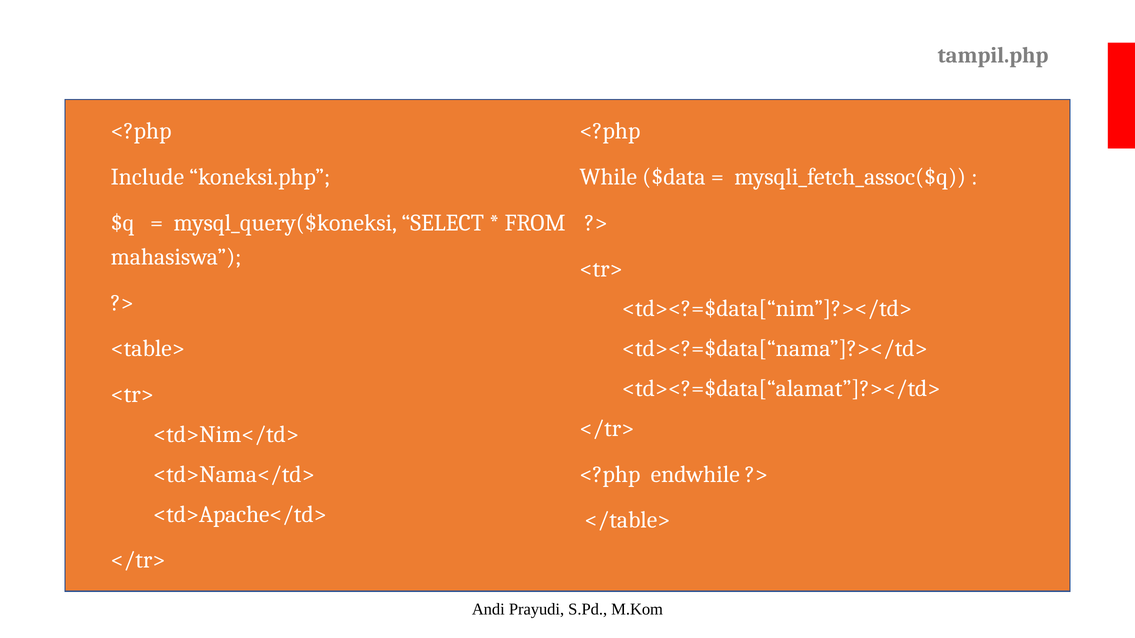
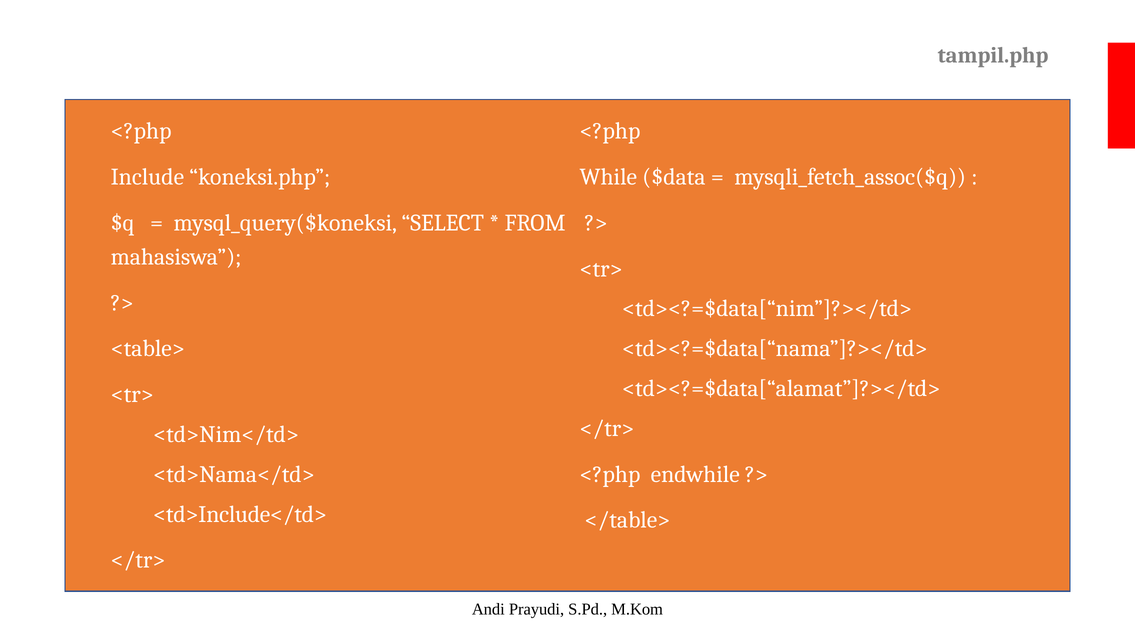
<td>Apache</td>: <td>Apache</td> -> <td>Include</td>
